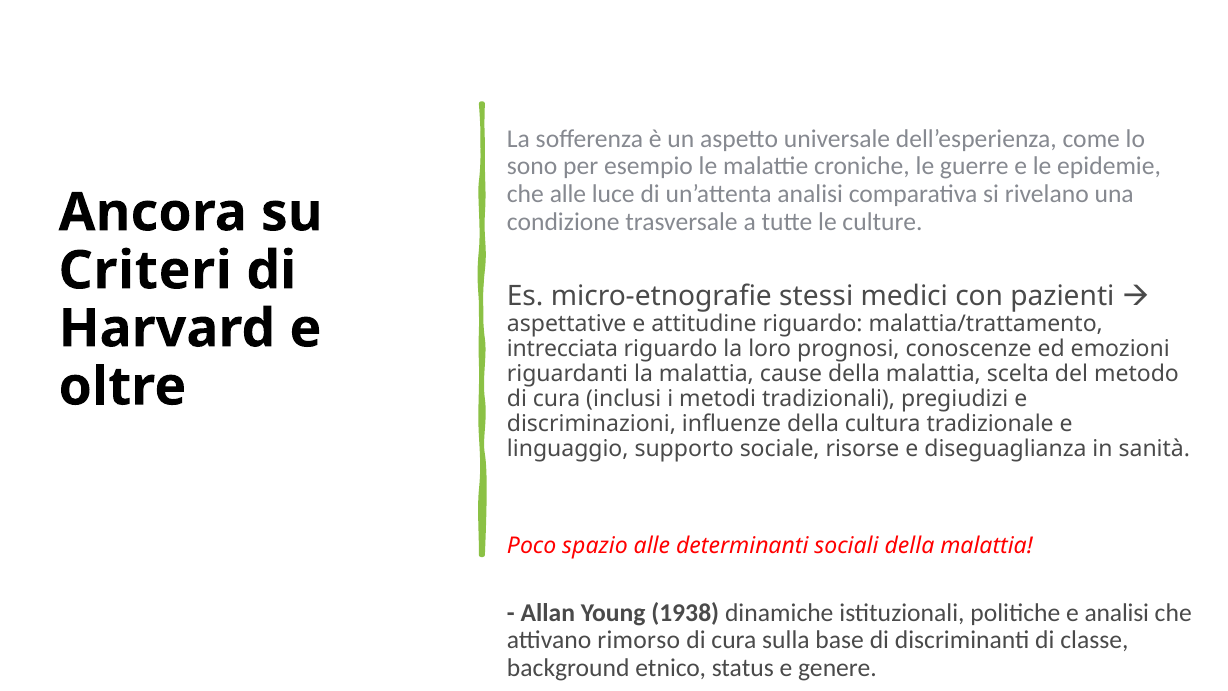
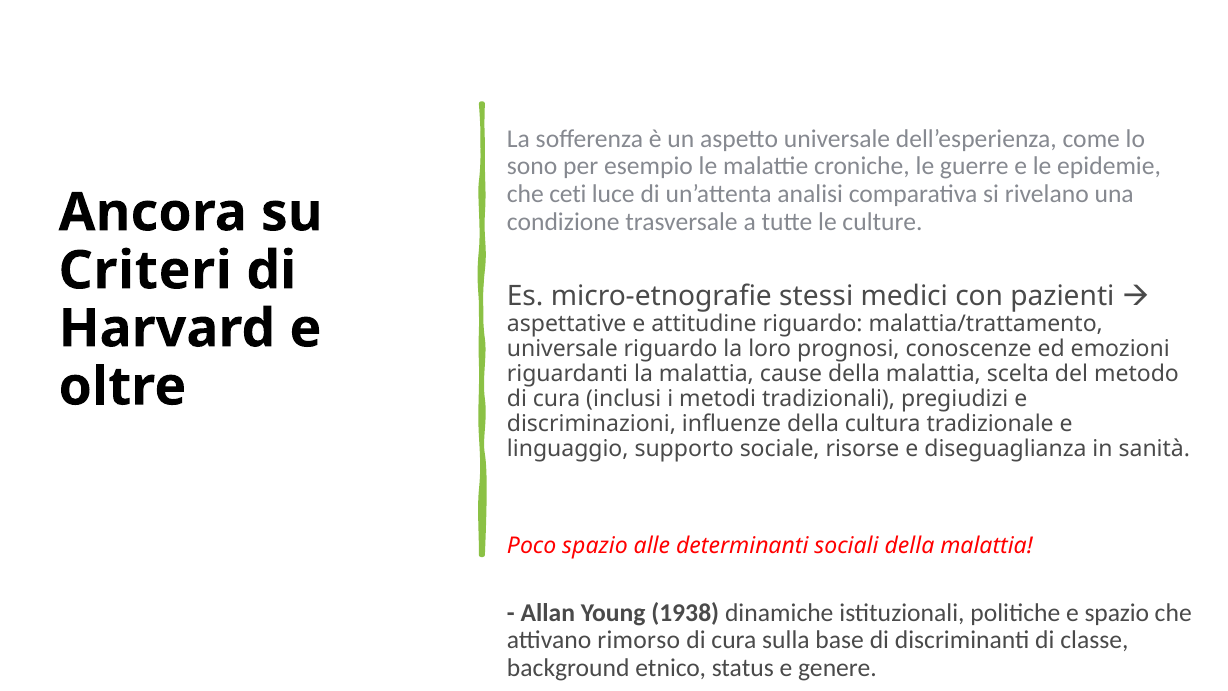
che alle: alle -> ceti
intrecciata at (562, 349): intrecciata -> universale
e analisi: analisi -> spazio
